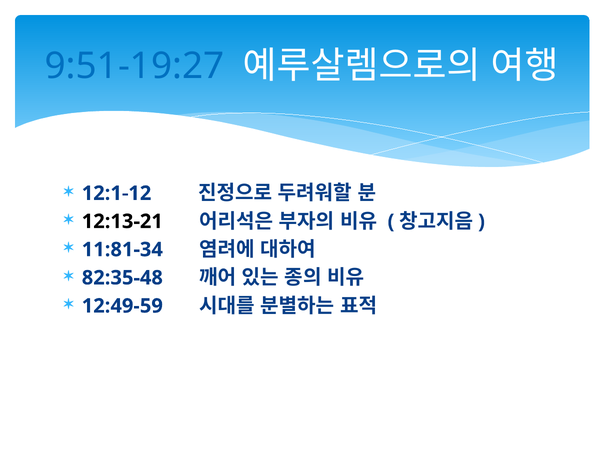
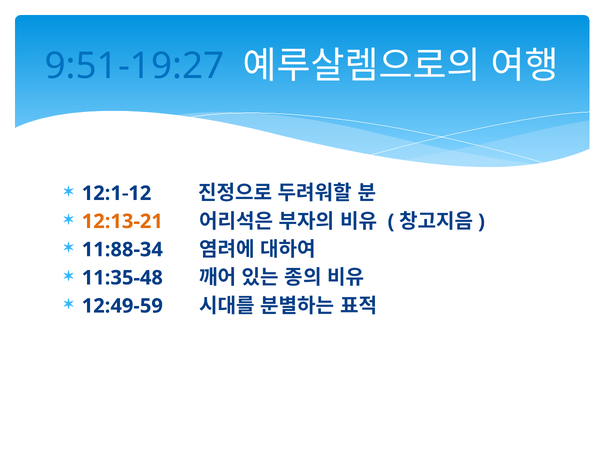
12:13-21 colour: black -> orange
11:81-34: 11:81-34 -> 11:88-34
82:35-48: 82:35-48 -> 11:35-48
